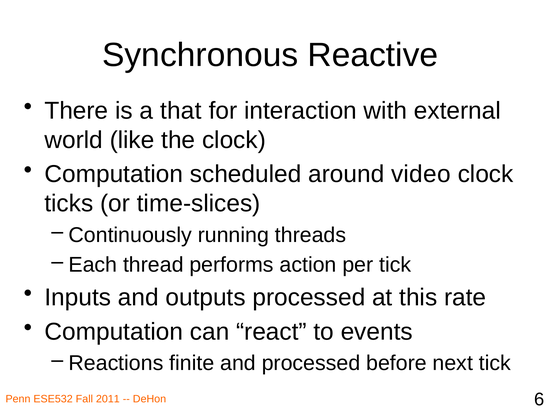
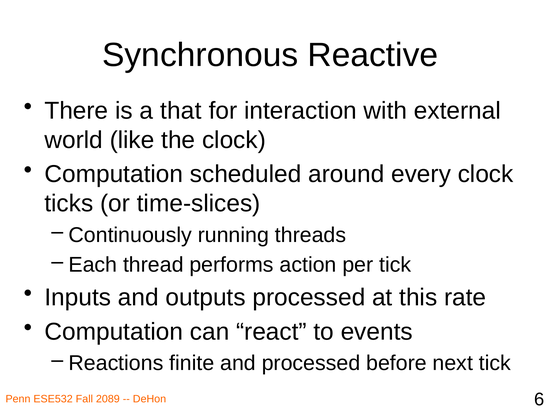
video: video -> every
2011: 2011 -> 2089
